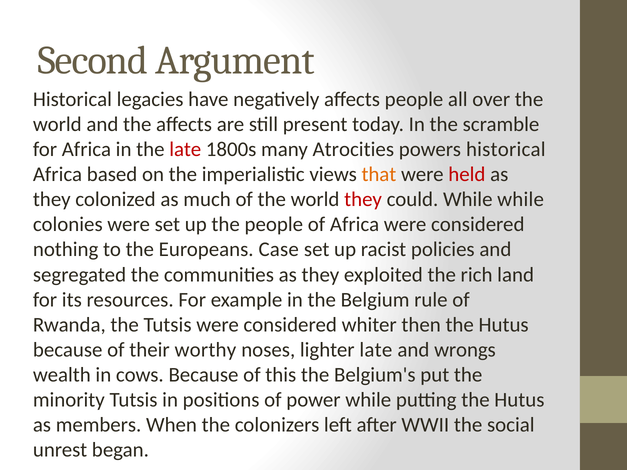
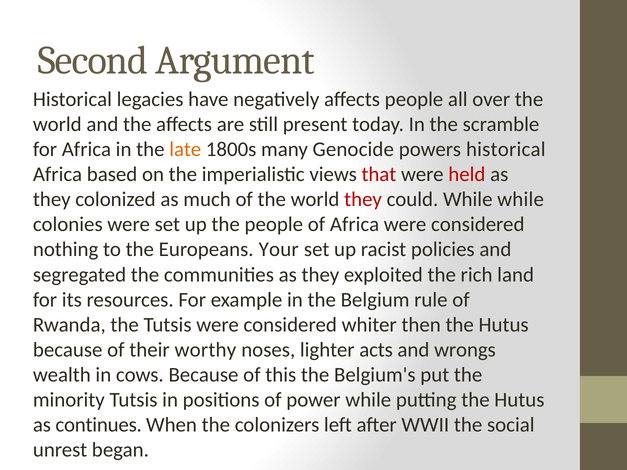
late at (185, 149) colour: red -> orange
Atrocities: Atrocities -> Genocide
that colour: orange -> red
Case: Case -> Your
lighter late: late -> acts
members: members -> continues
